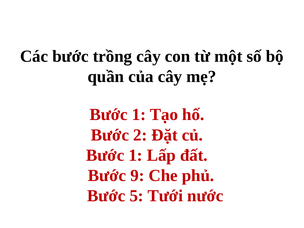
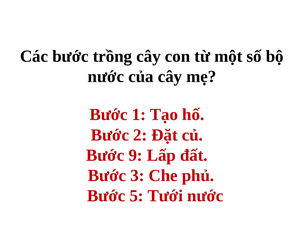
quần at (106, 77): quần -> nước
1 at (136, 155): 1 -> 9
9: 9 -> 3
